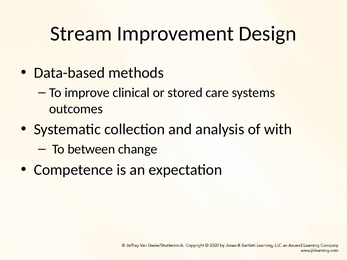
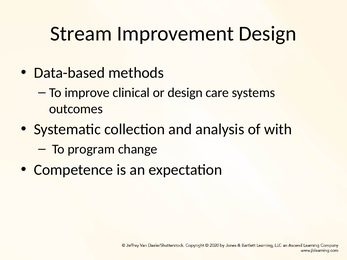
or stored: stored -> design
between: between -> program
